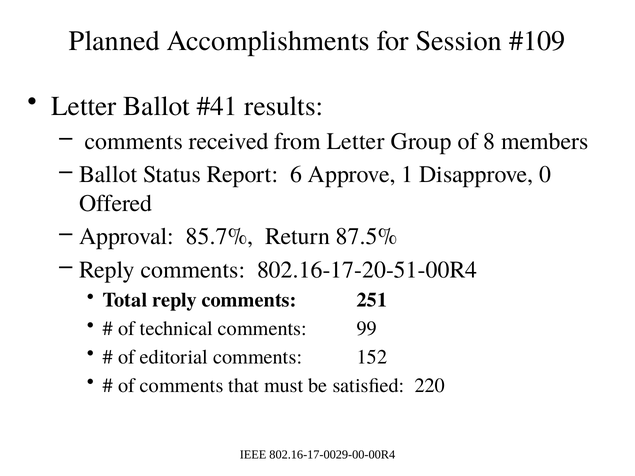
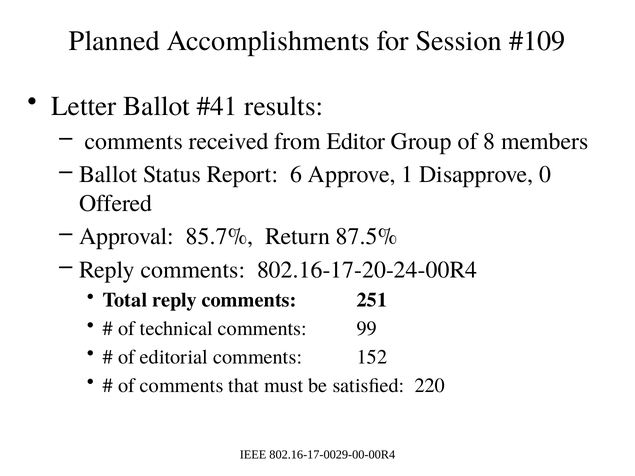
from Letter: Letter -> Editor
802.16-17-20-51-00R4: 802.16-17-20-51-00R4 -> 802.16-17-20-24-00R4
